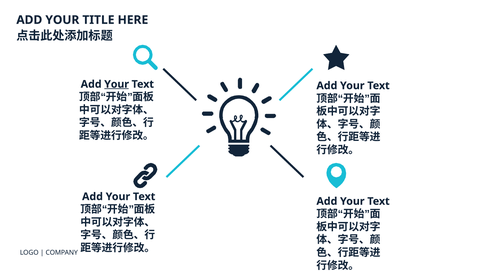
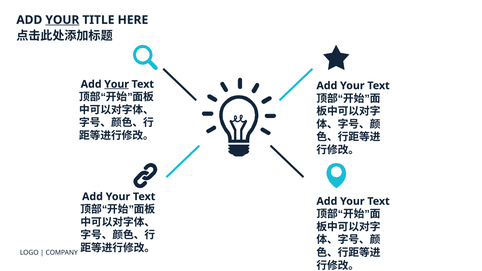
YOUR at (62, 20) underline: none -> present
